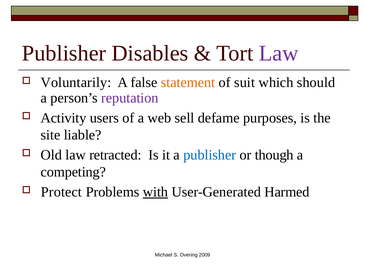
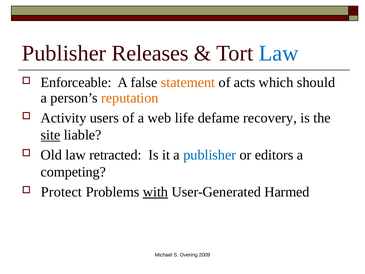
Disables: Disables -> Releases
Law at (279, 53) colour: purple -> blue
Voluntarily: Voluntarily -> Enforceable
suit: suit -> acts
reputation colour: purple -> orange
sell: sell -> life
purposes: purposes -> recovery
site underline: none -> present
though: though -> editors
